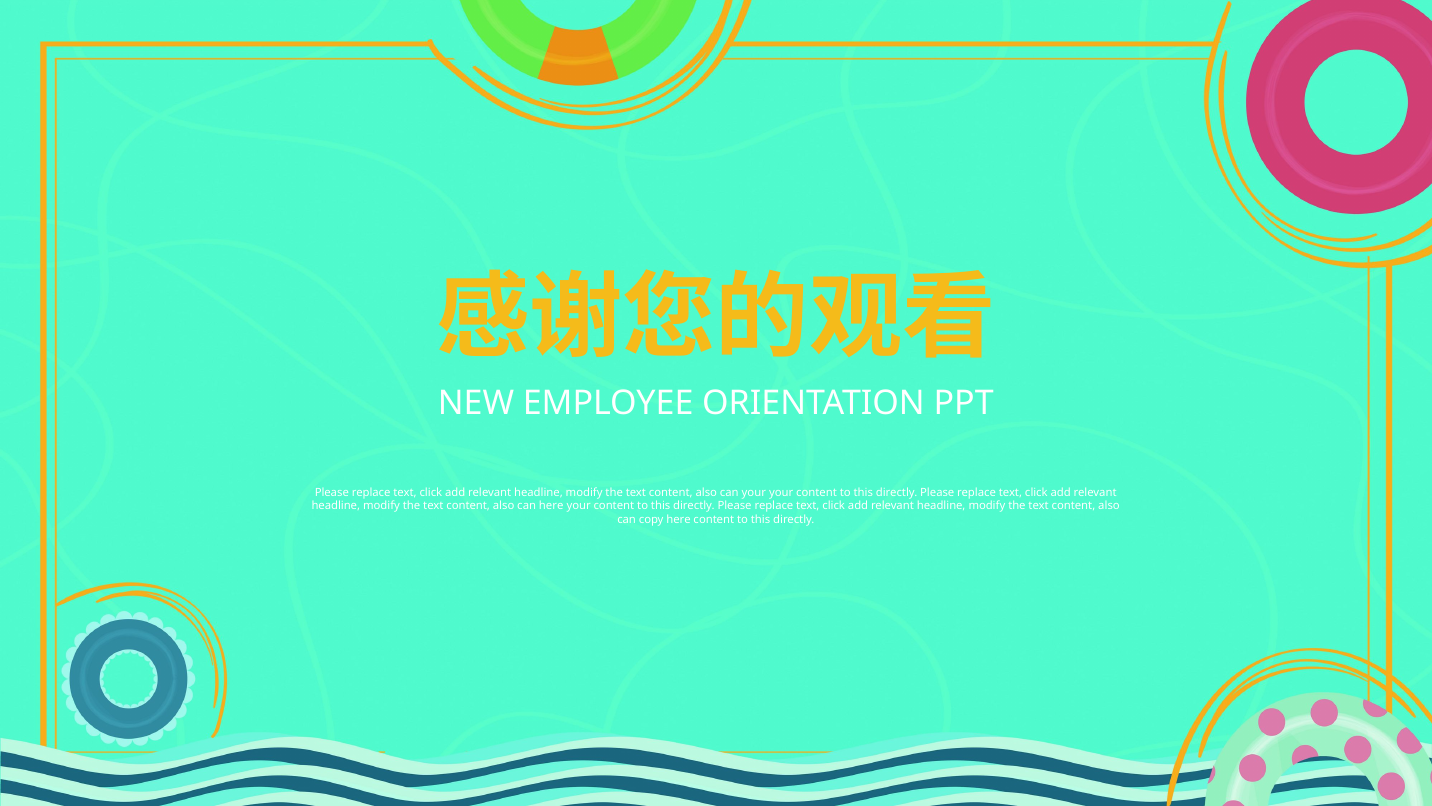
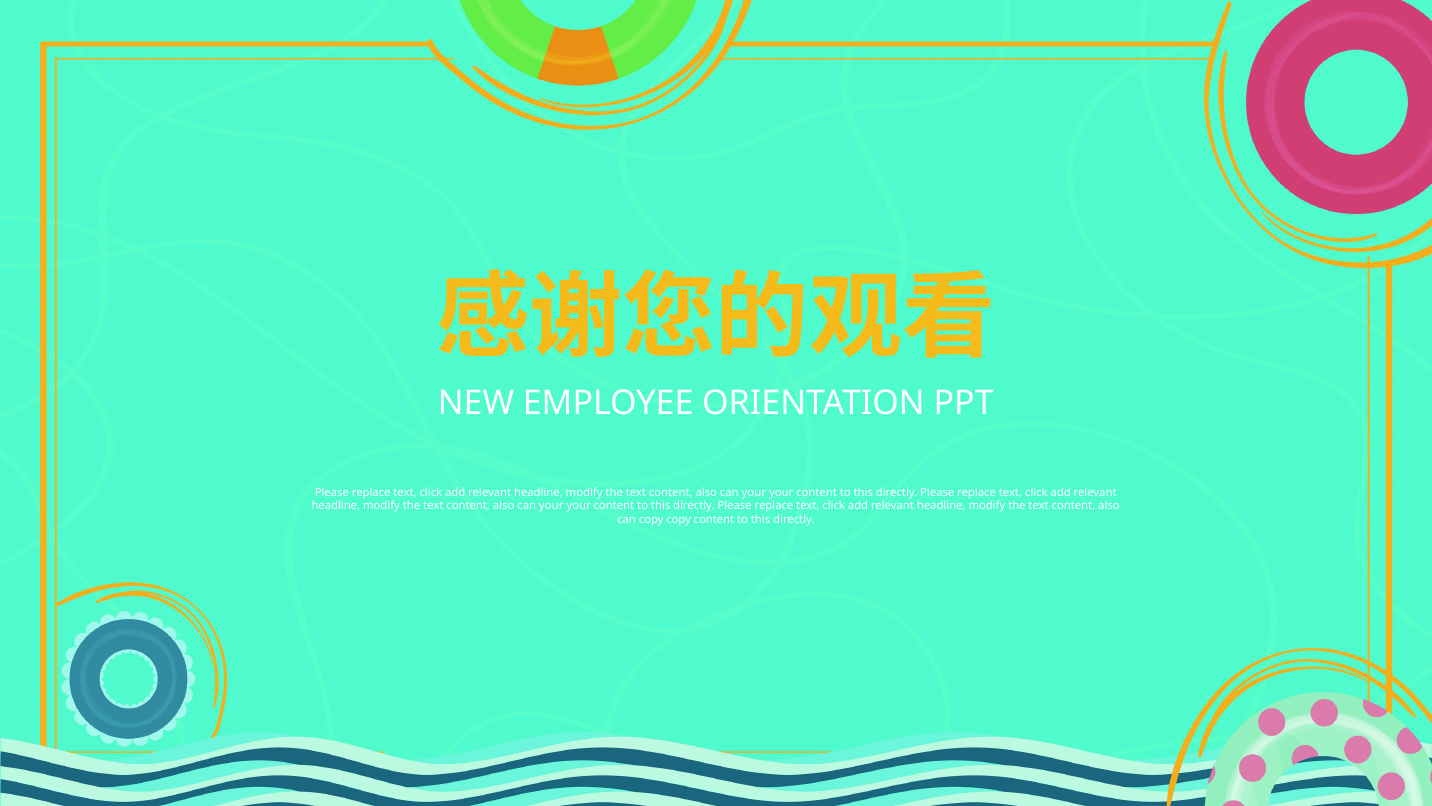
here at (551, 506): here -> your
copy here: here -> copy
